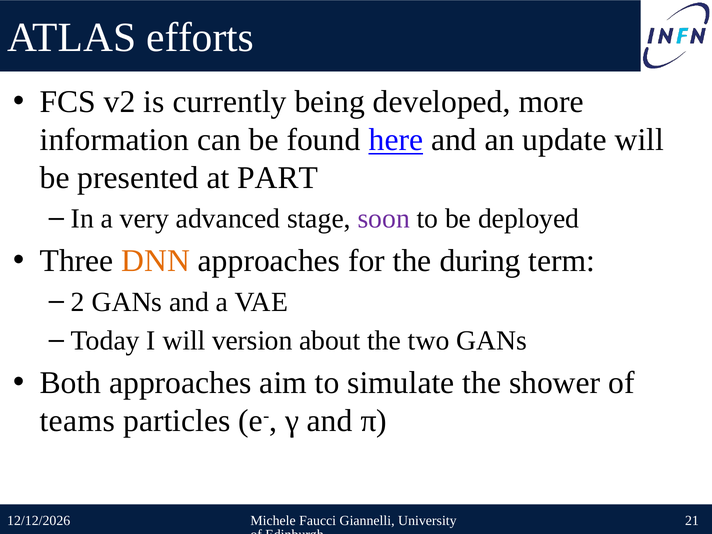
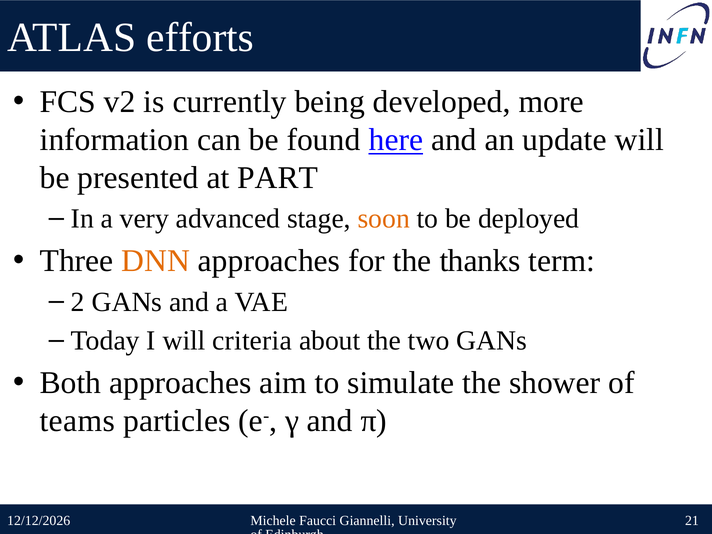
soon colour: purple -> orange
during: during -> thanks
version: version -> criteria
